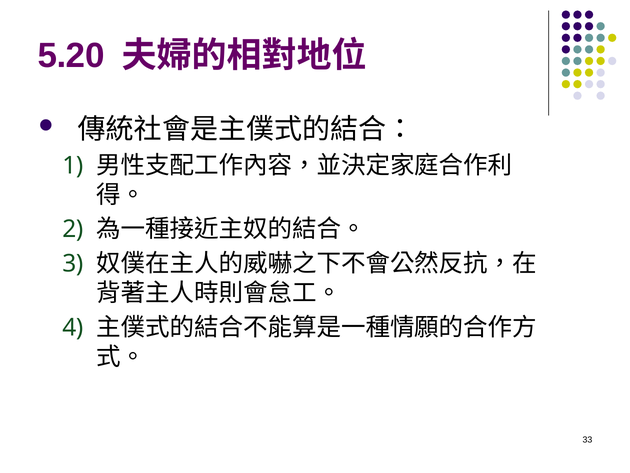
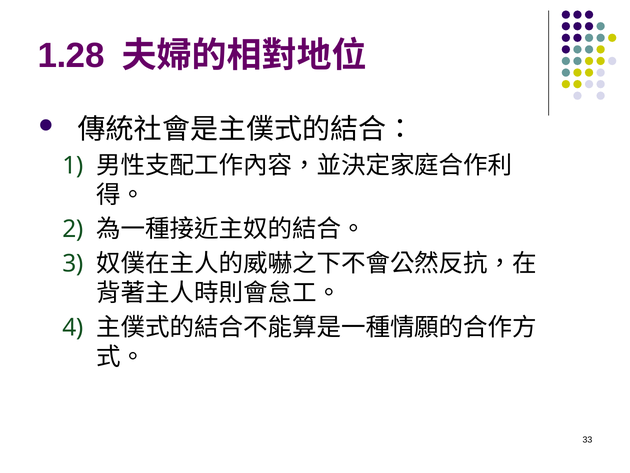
5.20: 5.20 -> 1.28
